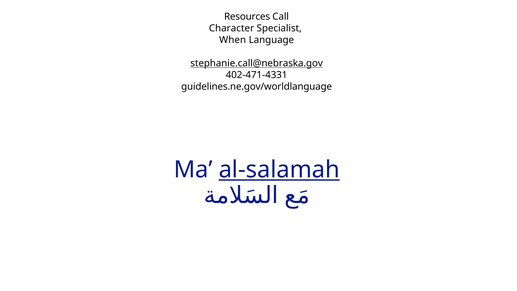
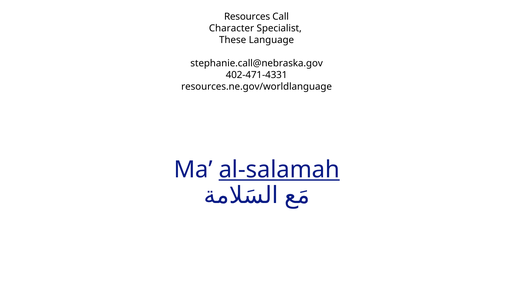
When: When -> These
stephanie.call@nebraska.gov underline: present -> none
guidelines.ne.gov/worldlanguage: guidelines.ne.gov/worldlanguage -> resources.ne.gov/worldlanguage
